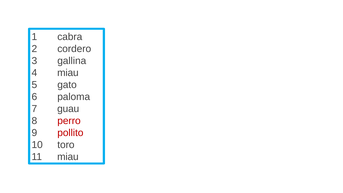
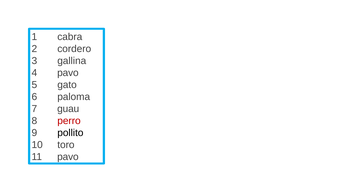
4 miau: miau -> pavo
pollito colour: red -> black
11 miau: miau -> pavo
